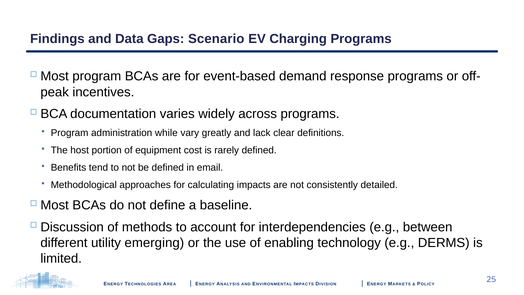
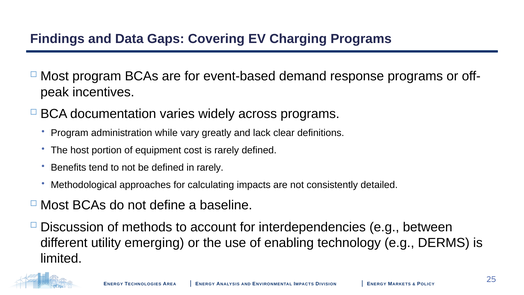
Scenario: Scenario -> Covering
in email: email -> rarely
